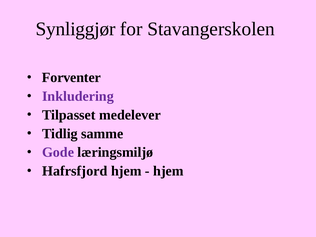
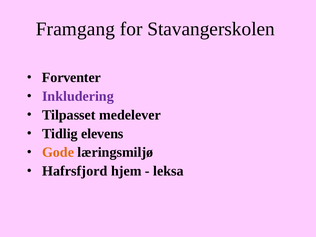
Synliggjør: Synliggjør -> Framgang
samme: samme -> elevens
Gode colour: purple -> orange
hjem at (168, 171): hjem -> leksa
